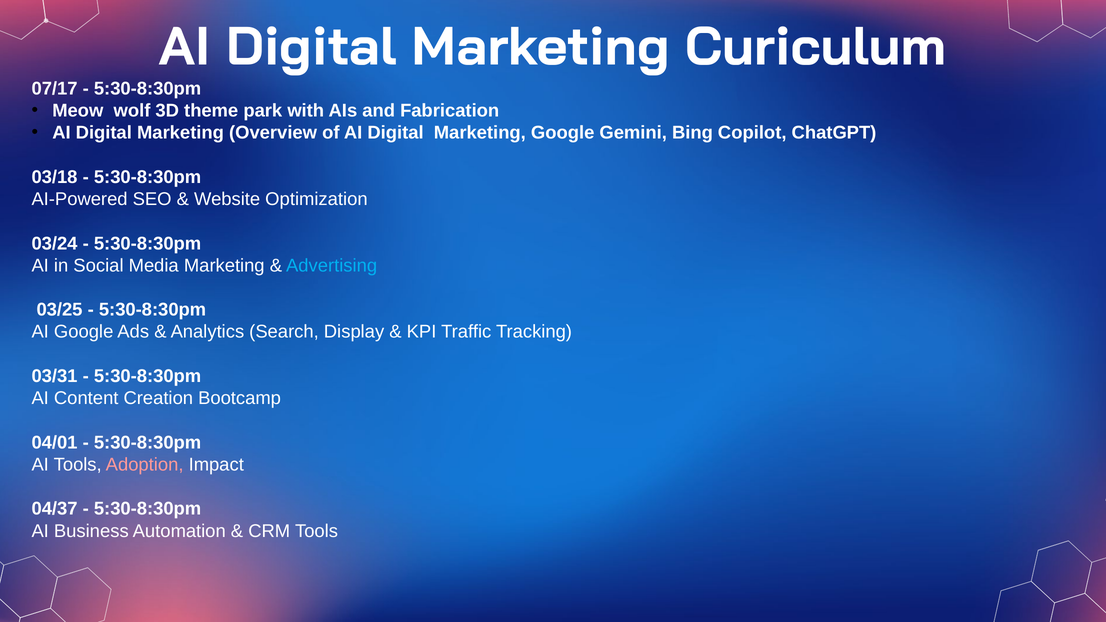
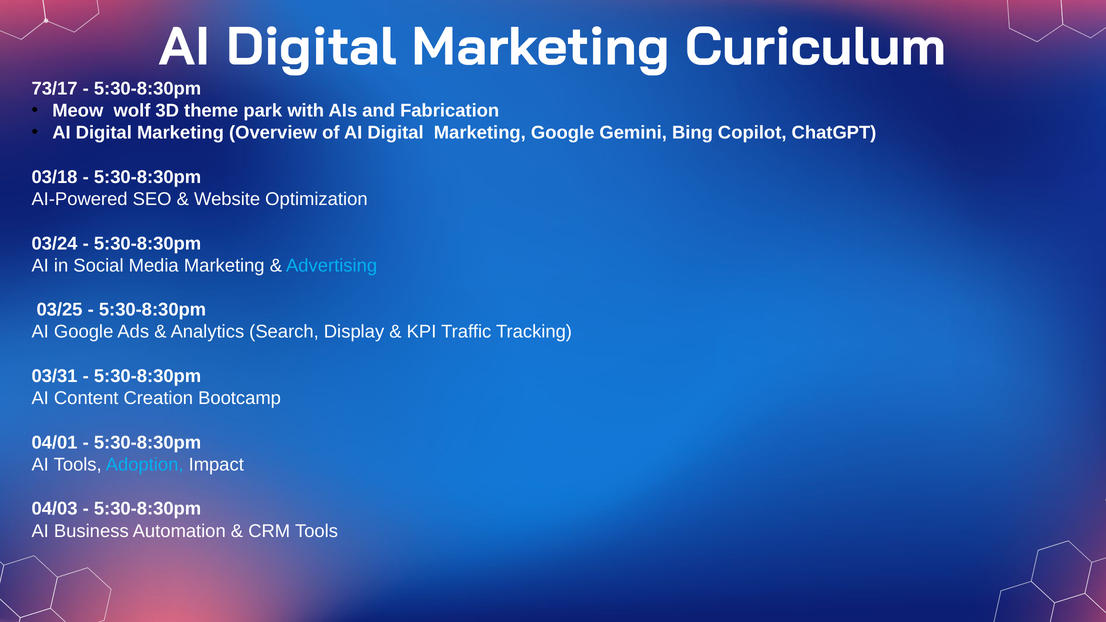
07/17: 07/17 -> 73/17
Adoption colour: pink -> light blue
04/37: 04/37 -> 04/03
